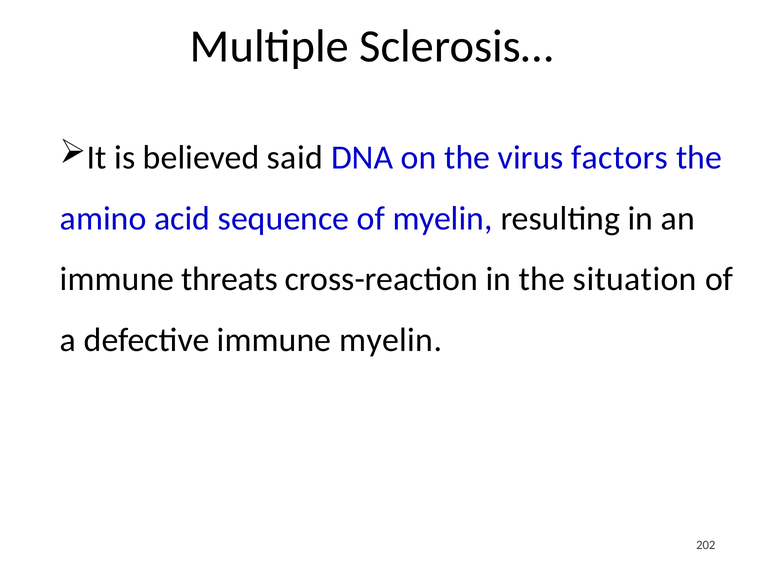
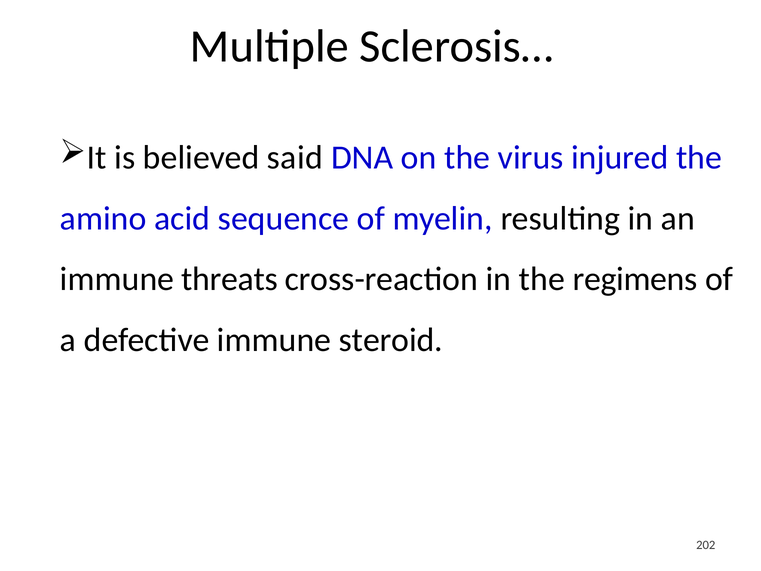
factors: factors -> injured
situation: situation -> regimens
immune myelin: myelin -> steroid
